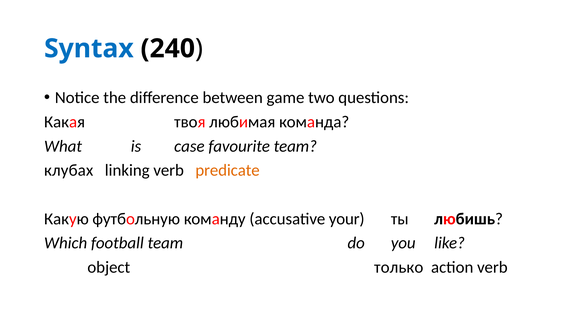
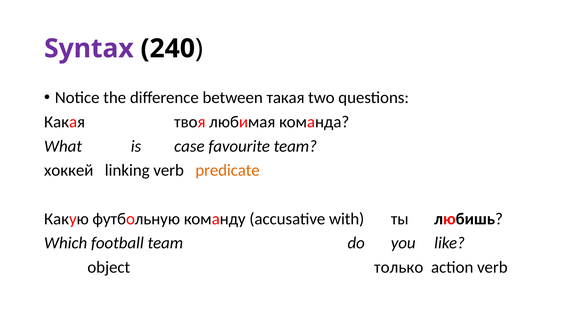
Syntax colour: blue -> purple
game: game -> такая
клубах: клубах -> хоккей
your: your -> with
